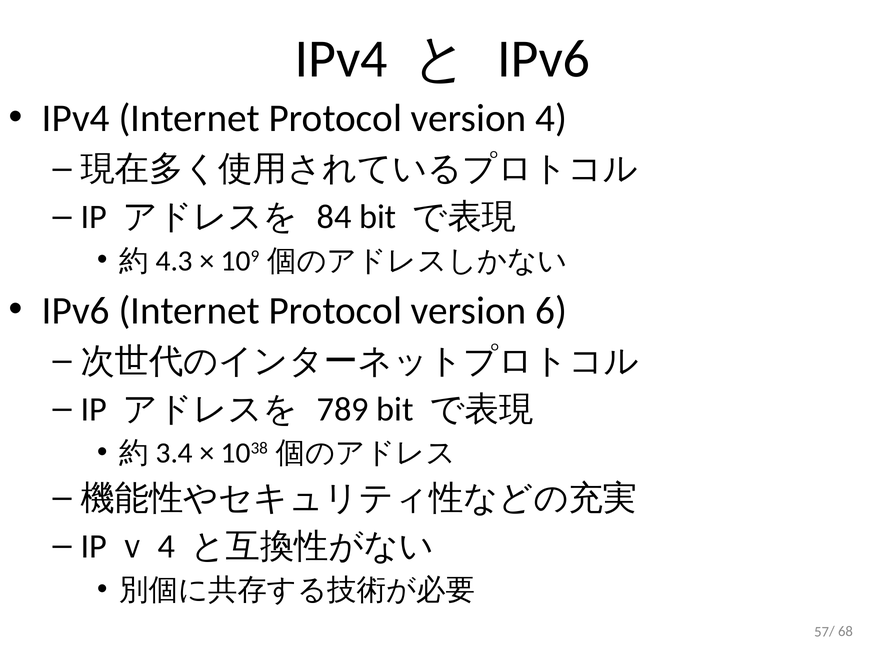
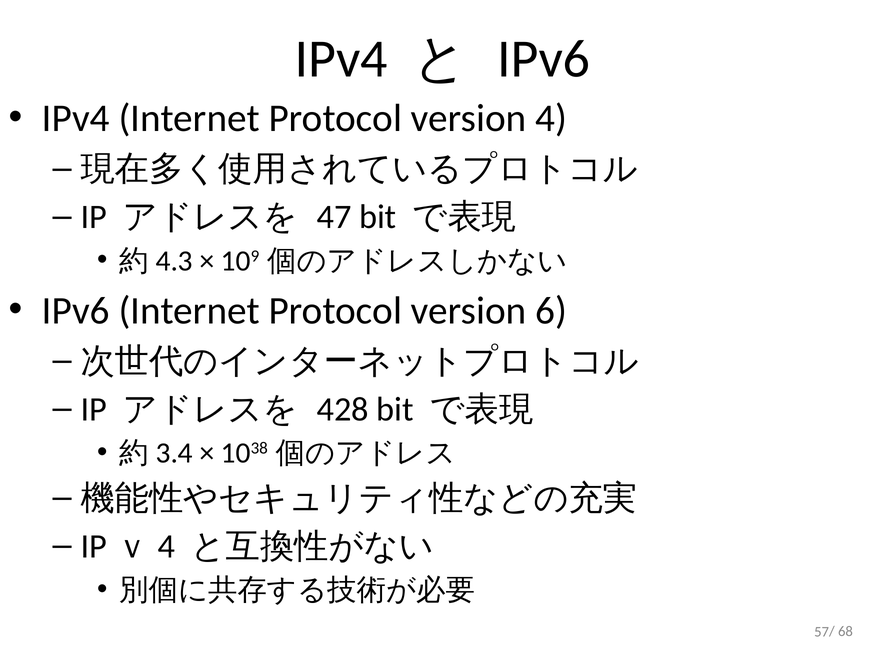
84: 84 -> 47
789: 789 -> 428
